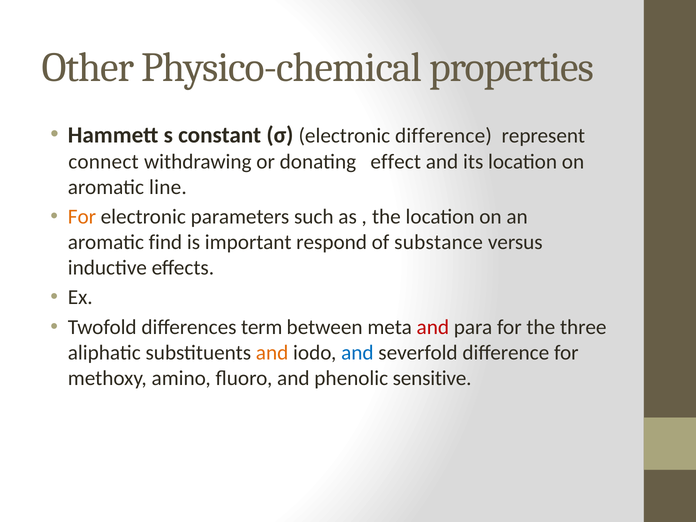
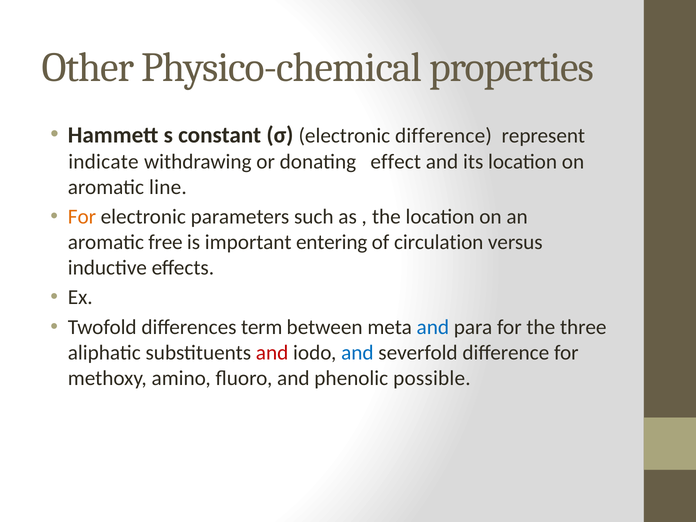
connect: connect -> indicate
find: find -> free
respond: respond -> entering
substance: substance -> circulation
and at (433, 327) colour: red -> blue
and at (272, 353) colour: orange -> red
sensitive: sensitive -> possible
